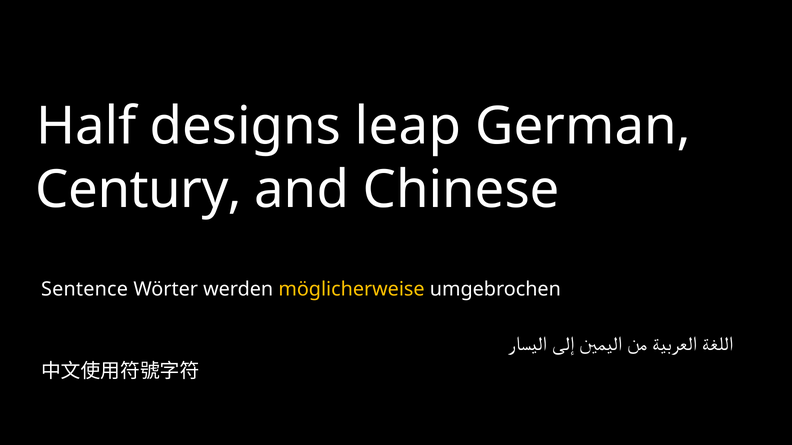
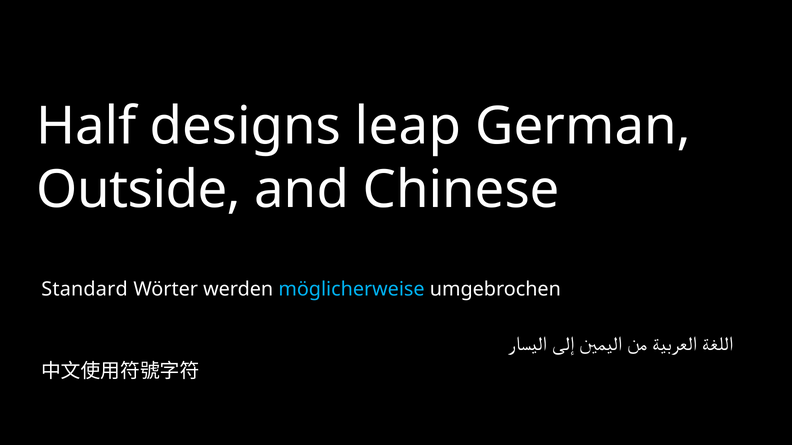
Century: Century -> Outside
Sentence: Sentence -> Standard
möglicherweise colour: yellow -> light blue
